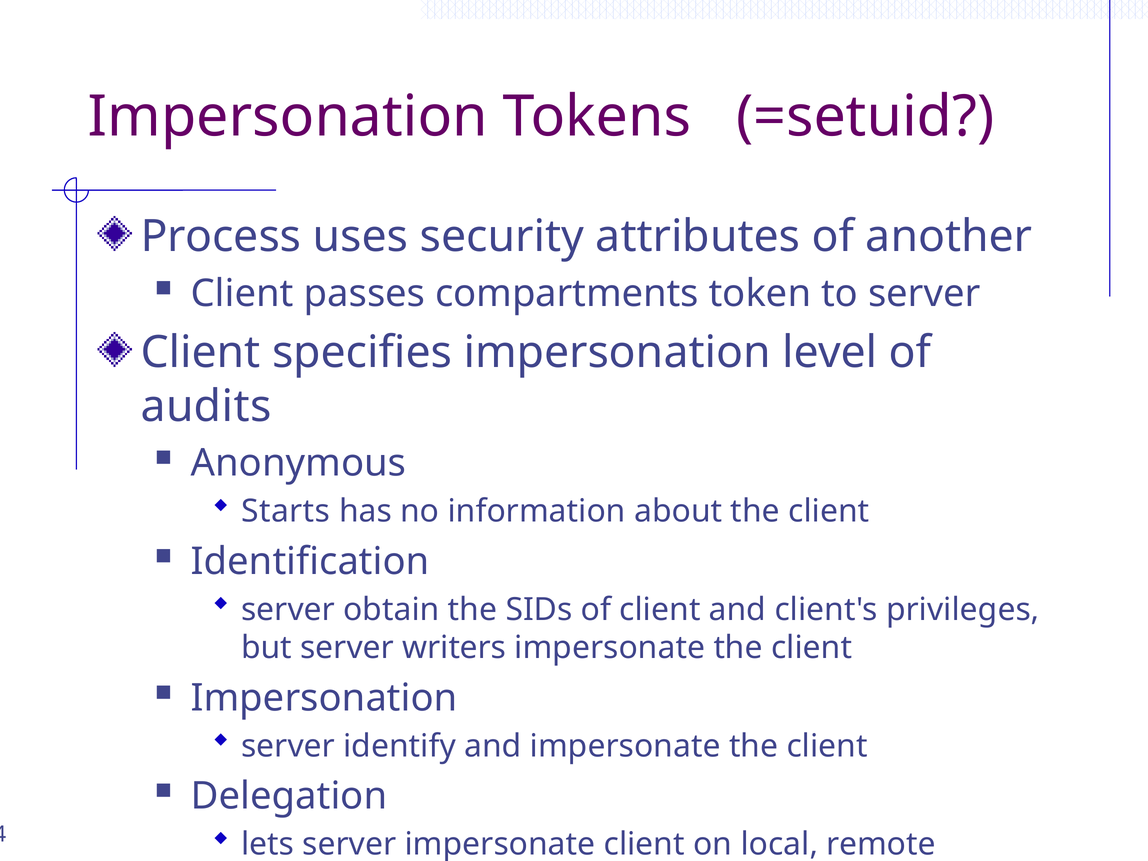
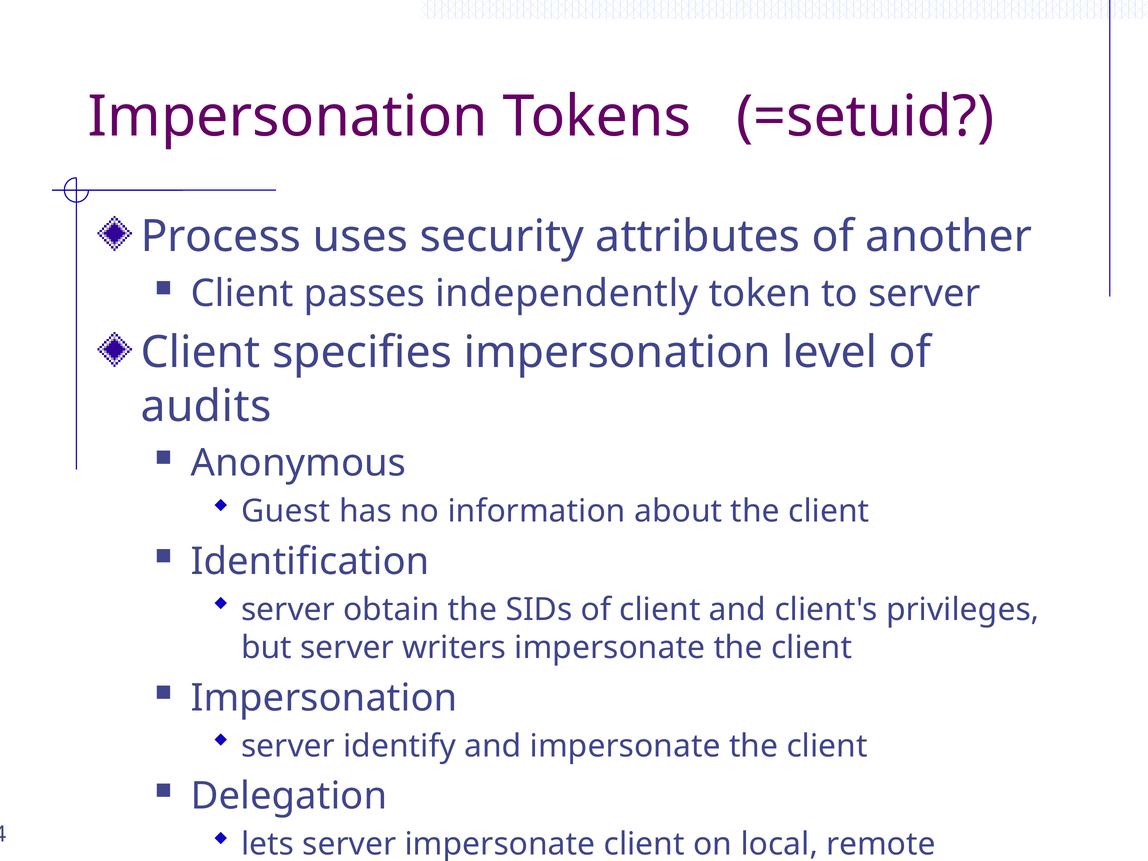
compartments: compartments -> independently
Starts: Starts -> Guest
